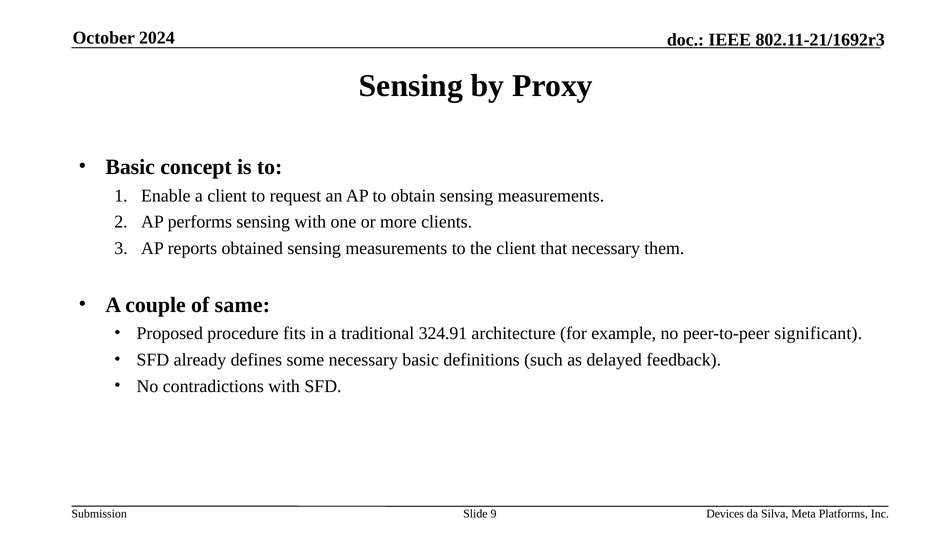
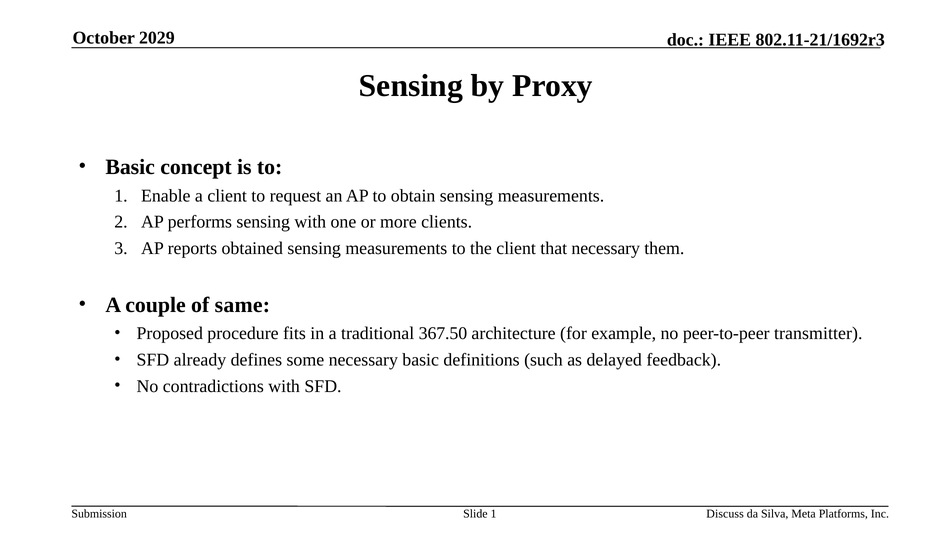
2024: 2024 -> 2029
324.91: 324.91 -> 367.50
significant: significant -> transmitter
Slide 9: 9 -> 1
Devices: Devices -> Discuss
